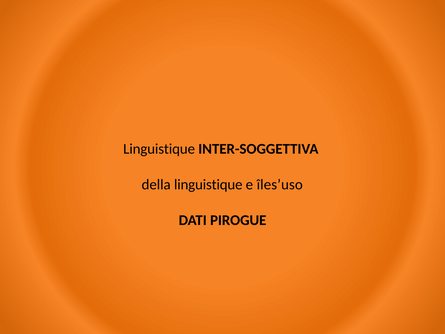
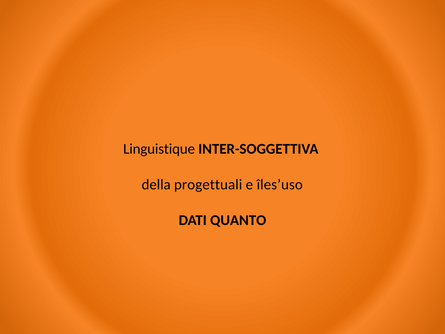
della linguistique: linguistique -> progettuali
PIROGUE: PIROGUE -> QUANTO
